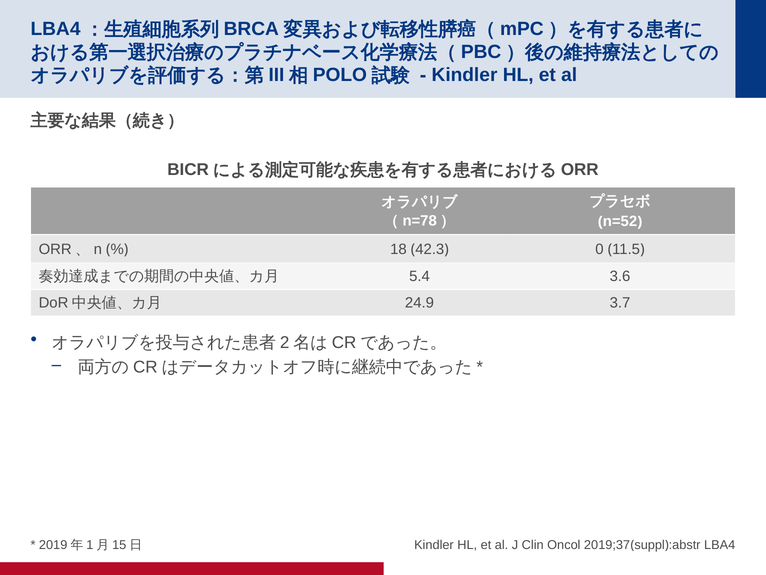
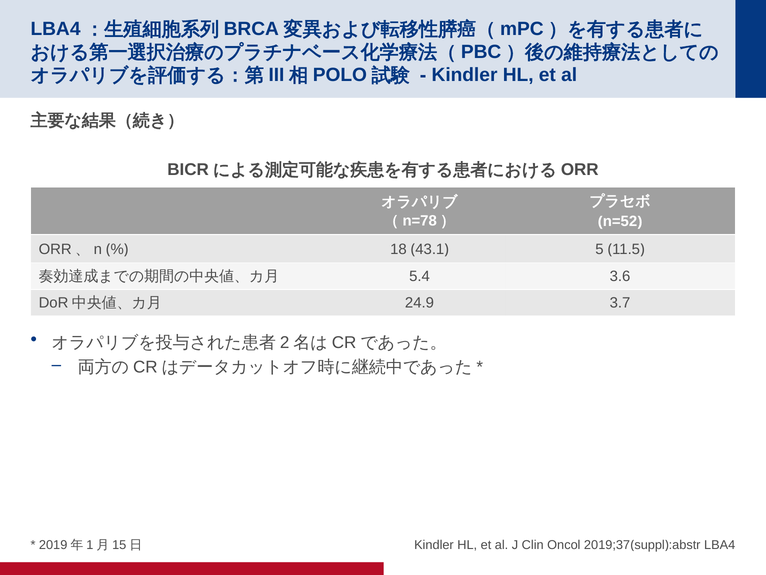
42.3: 42.3 -> 43.1
0: 0 -> 5
